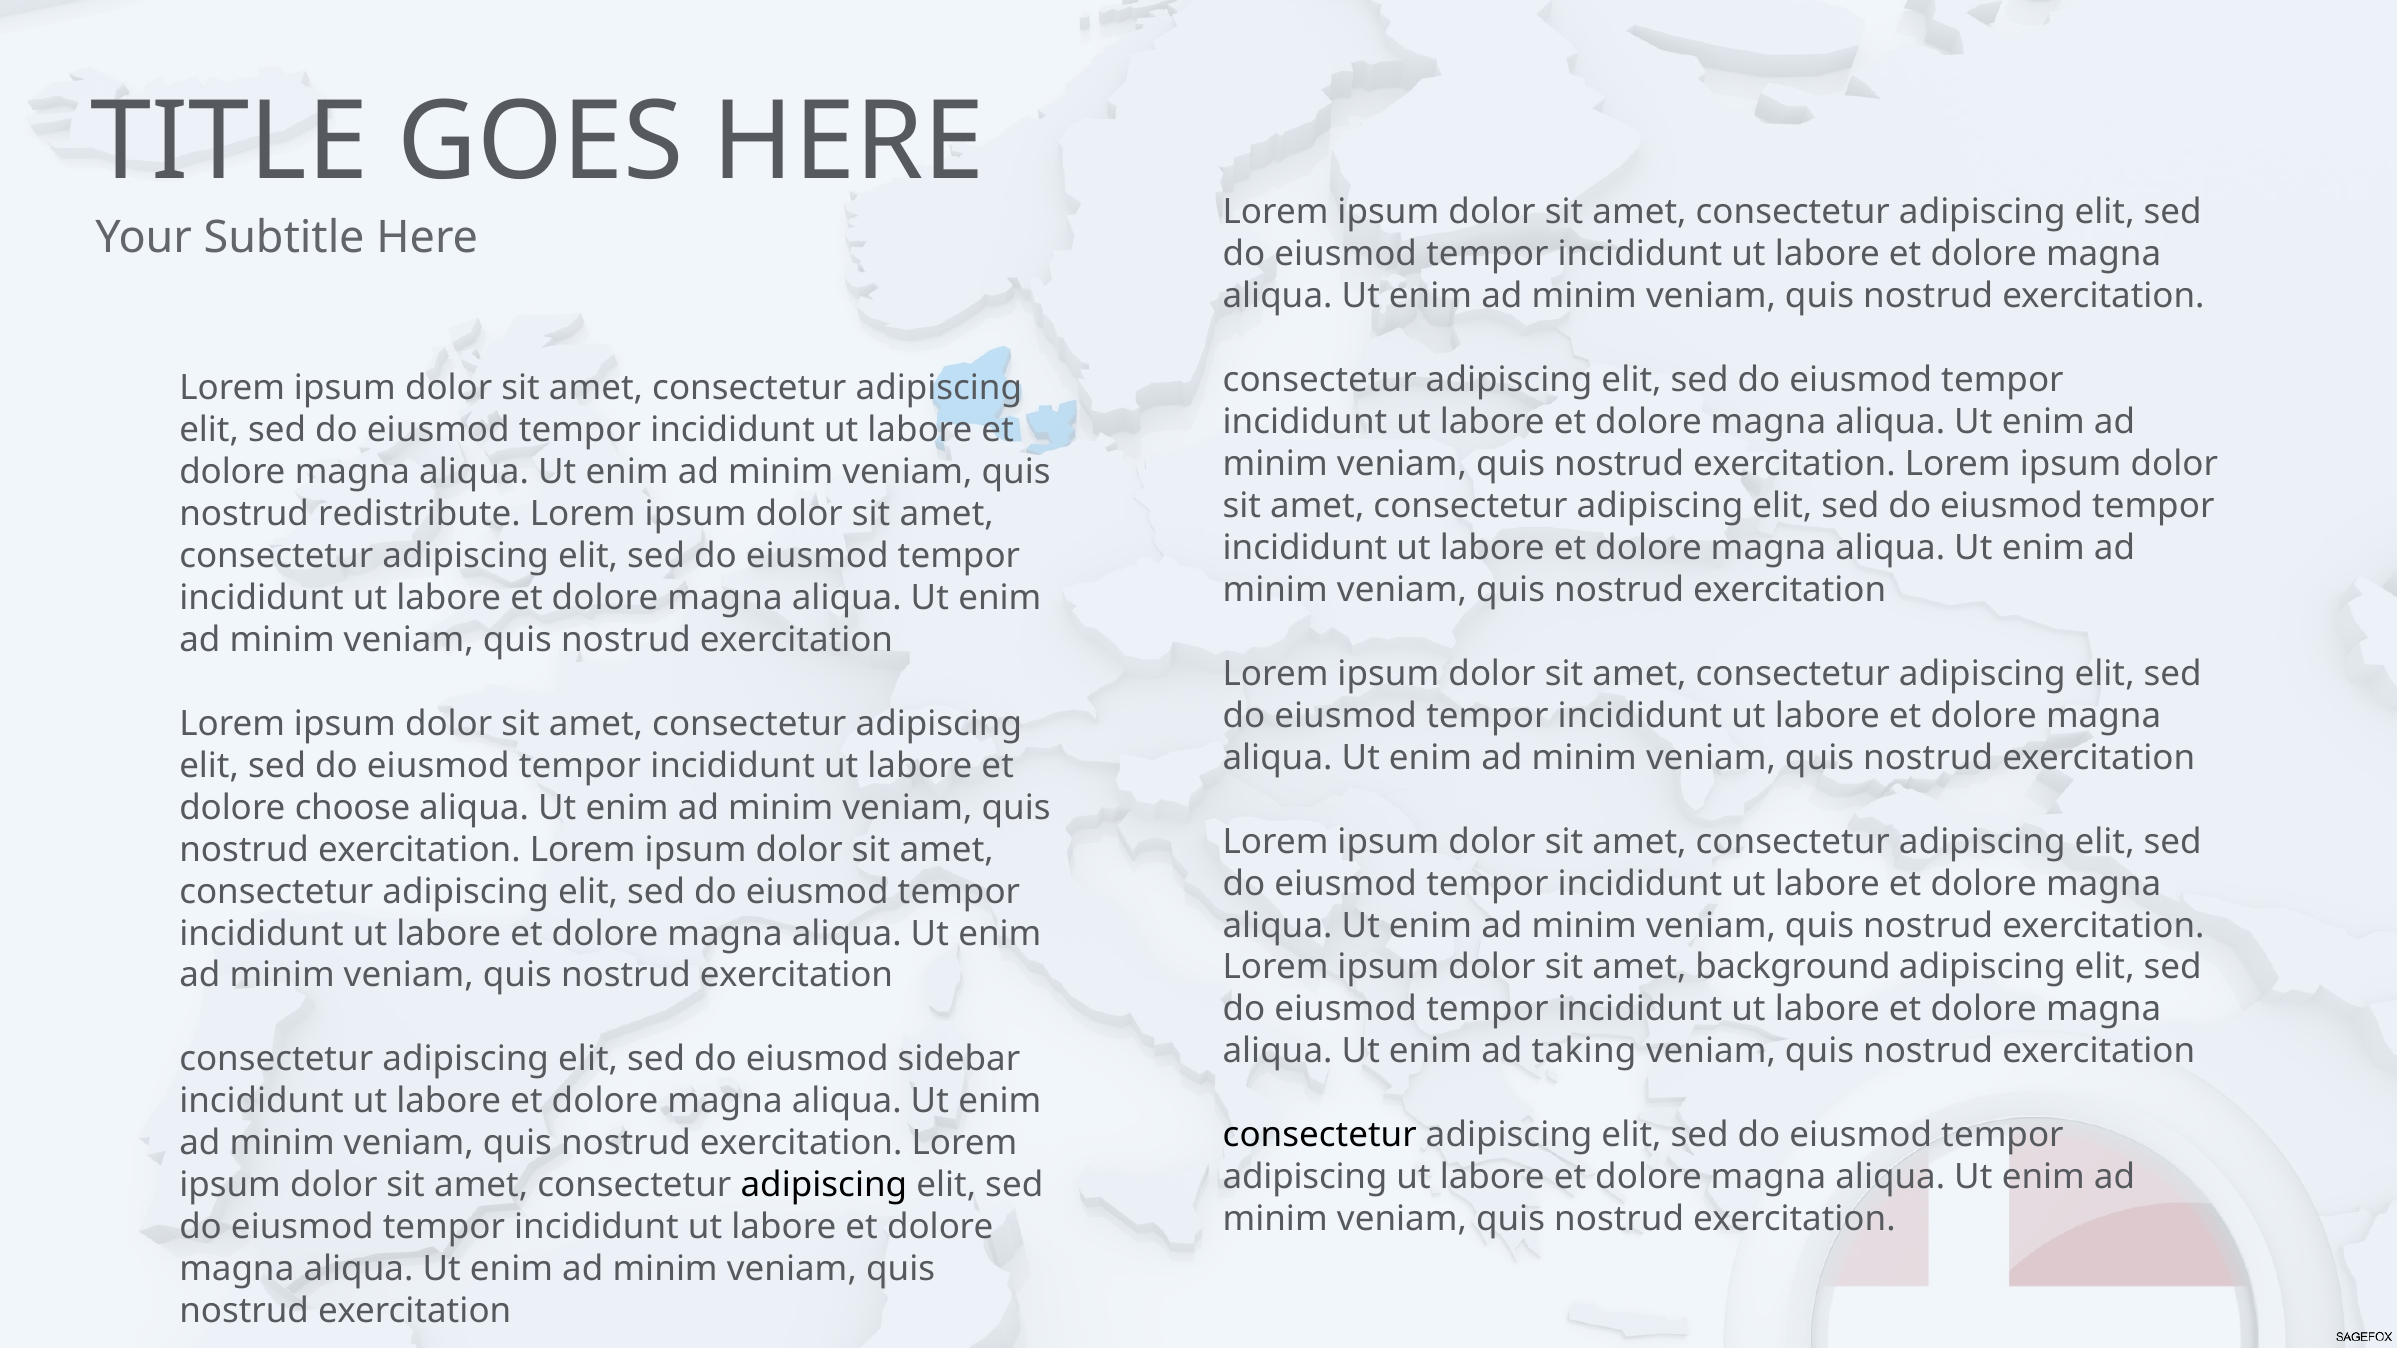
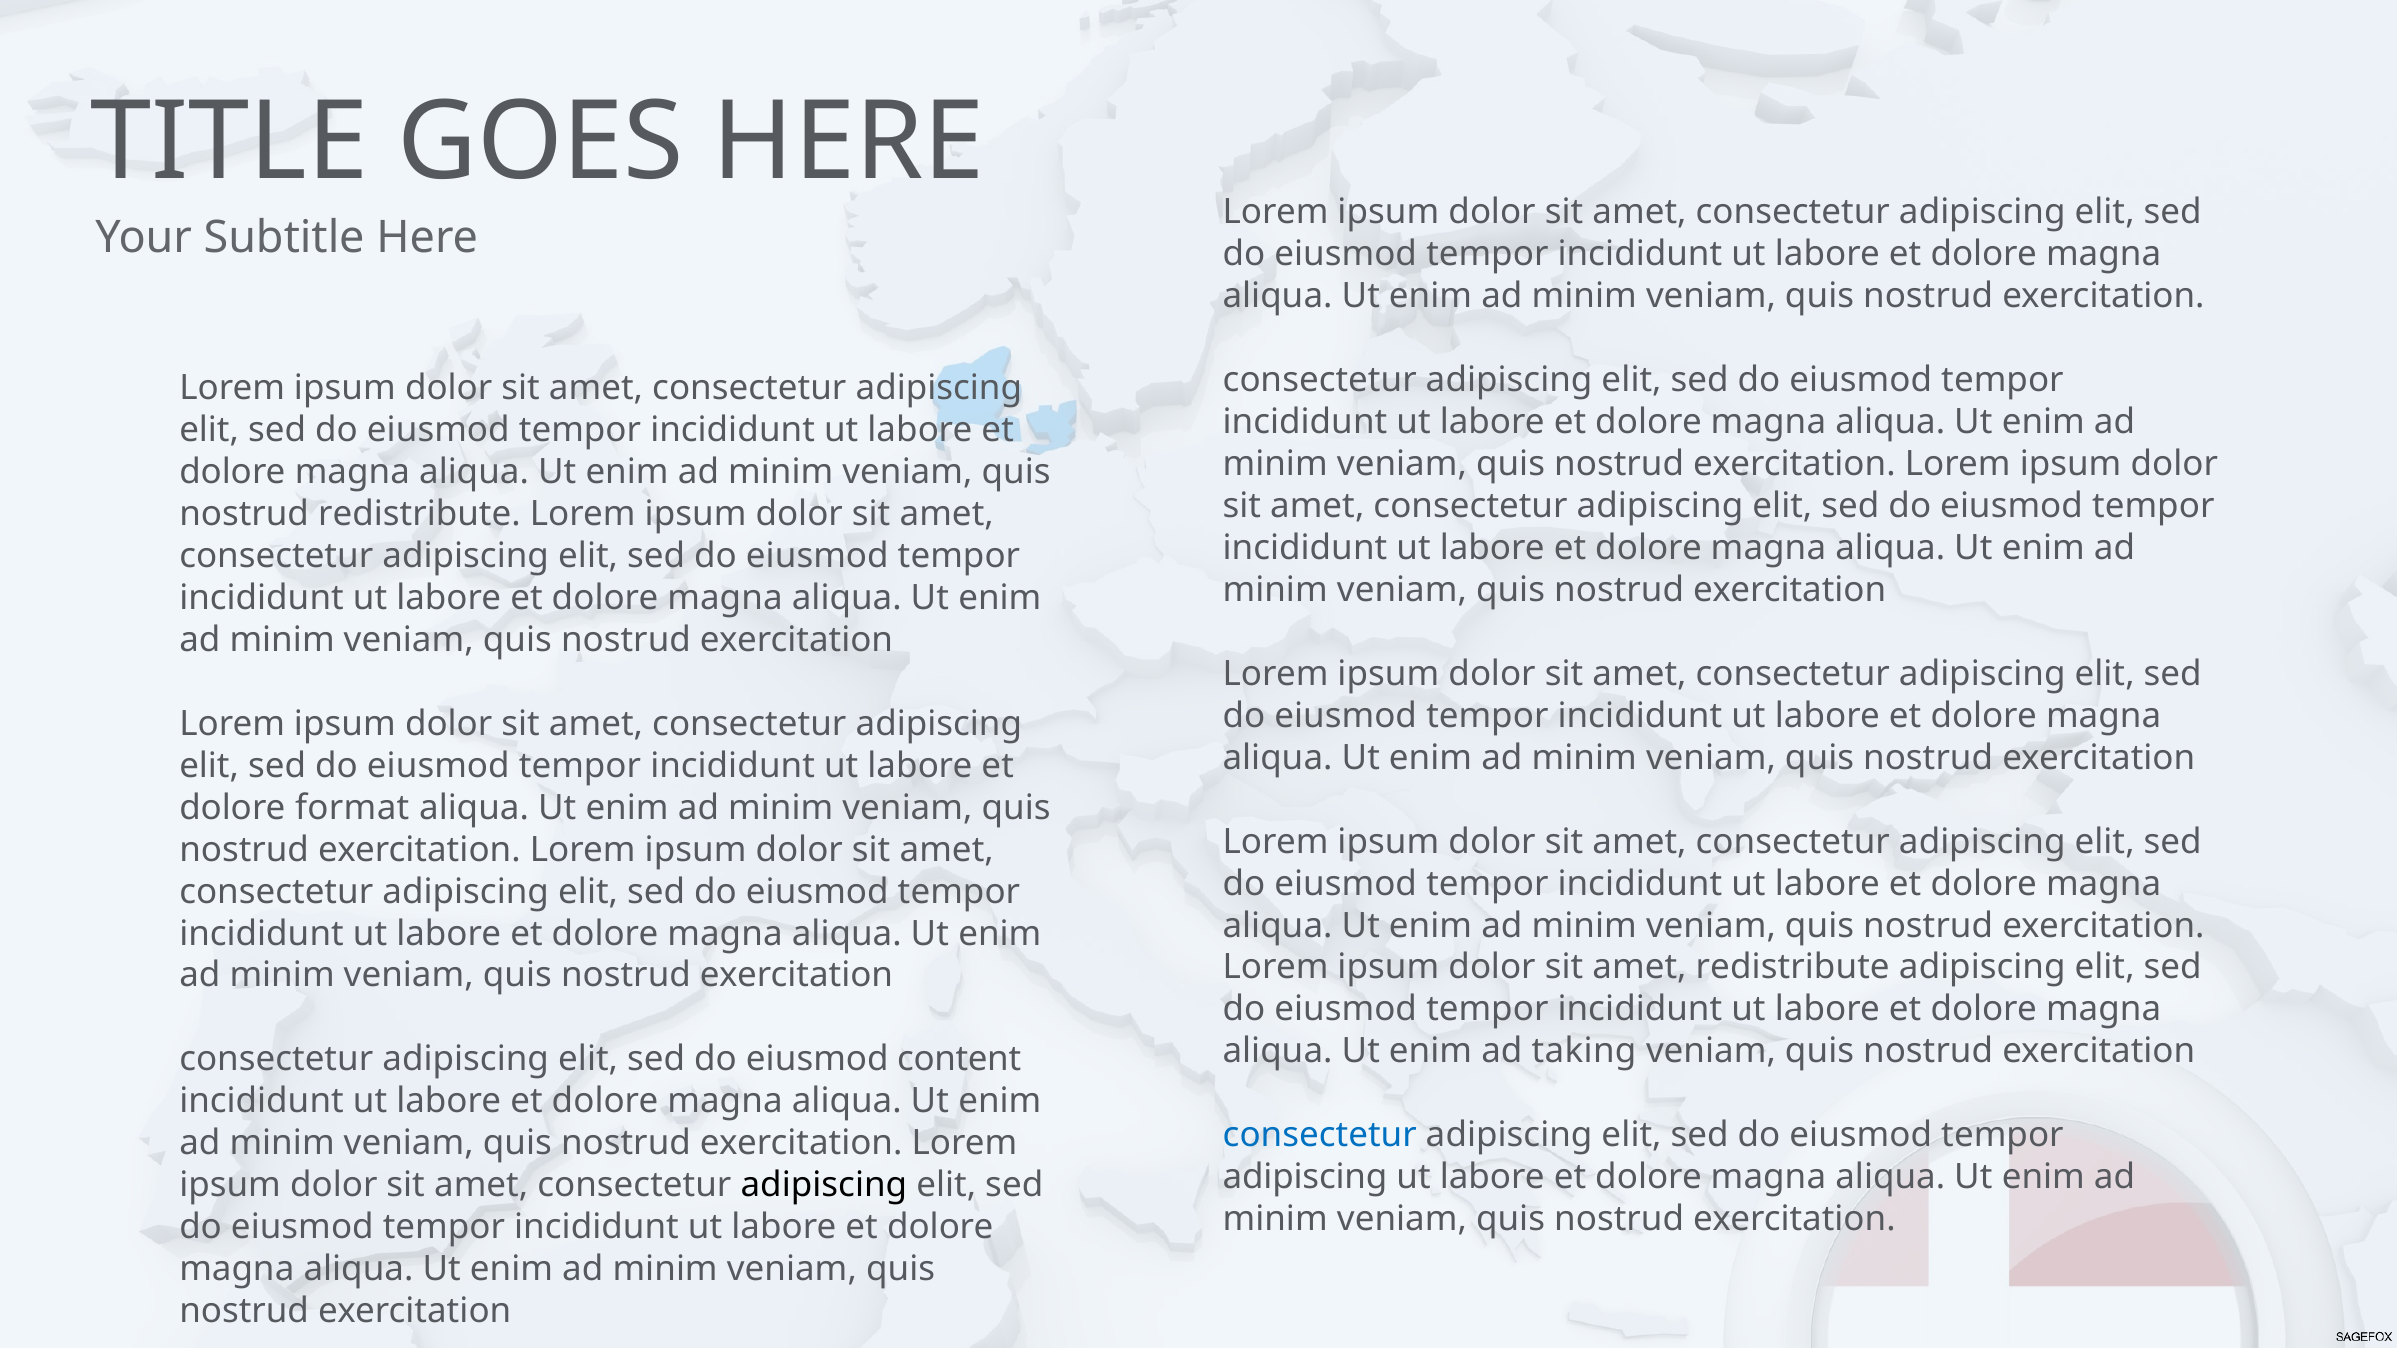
choose: choose -> format
amet background: background -> redistribute
sidebar: sidebar -> content
consectetur at (1320, 1136) colour: black -> blue
